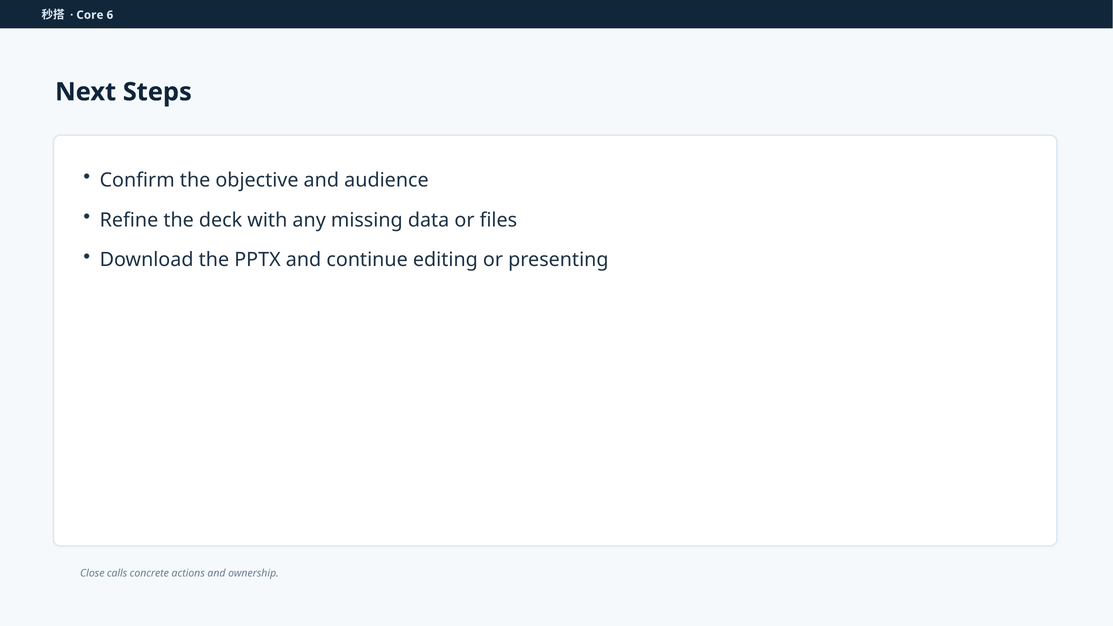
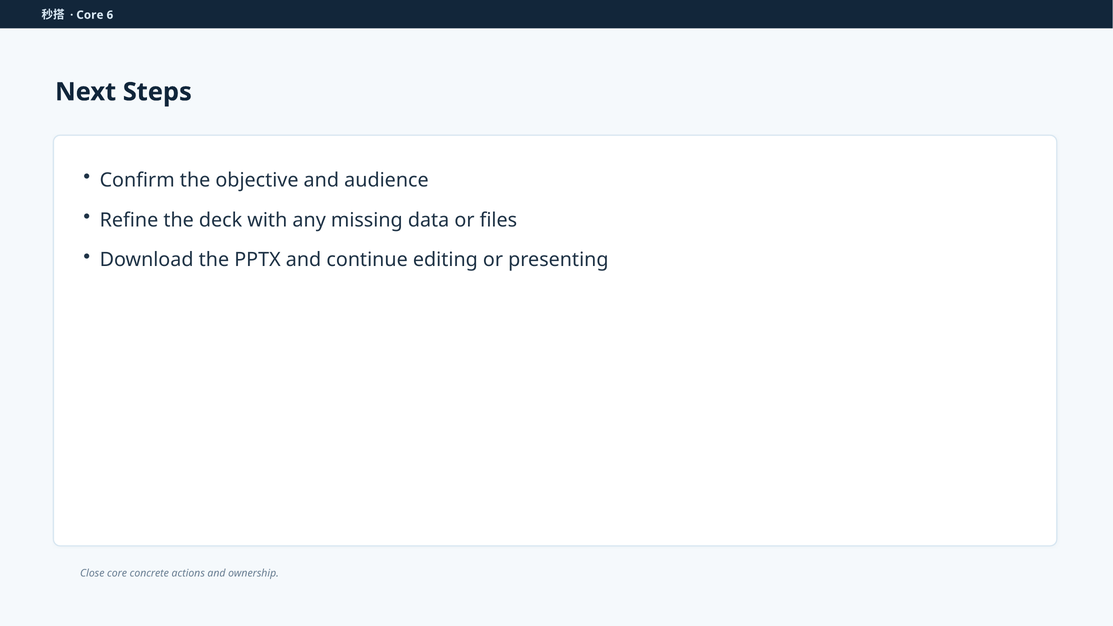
Close calls: calls -> core
